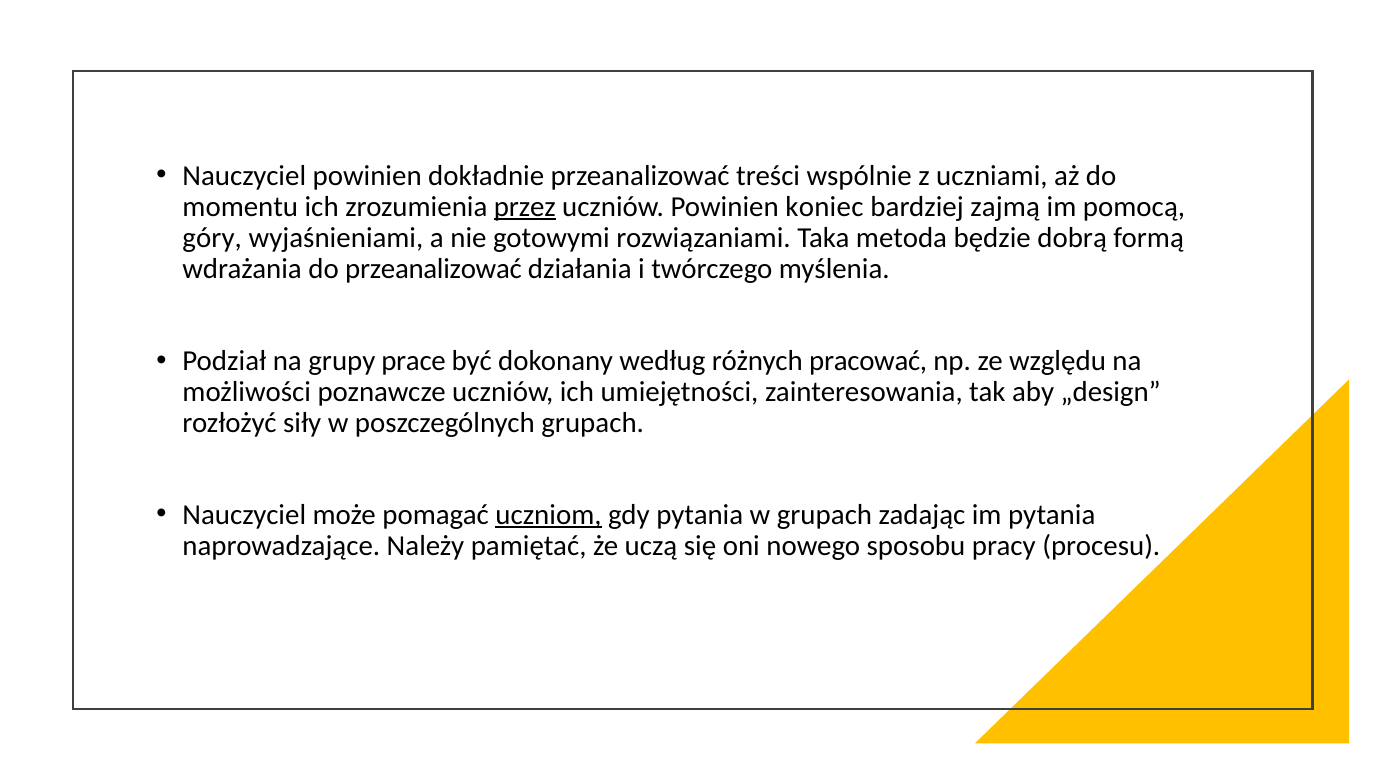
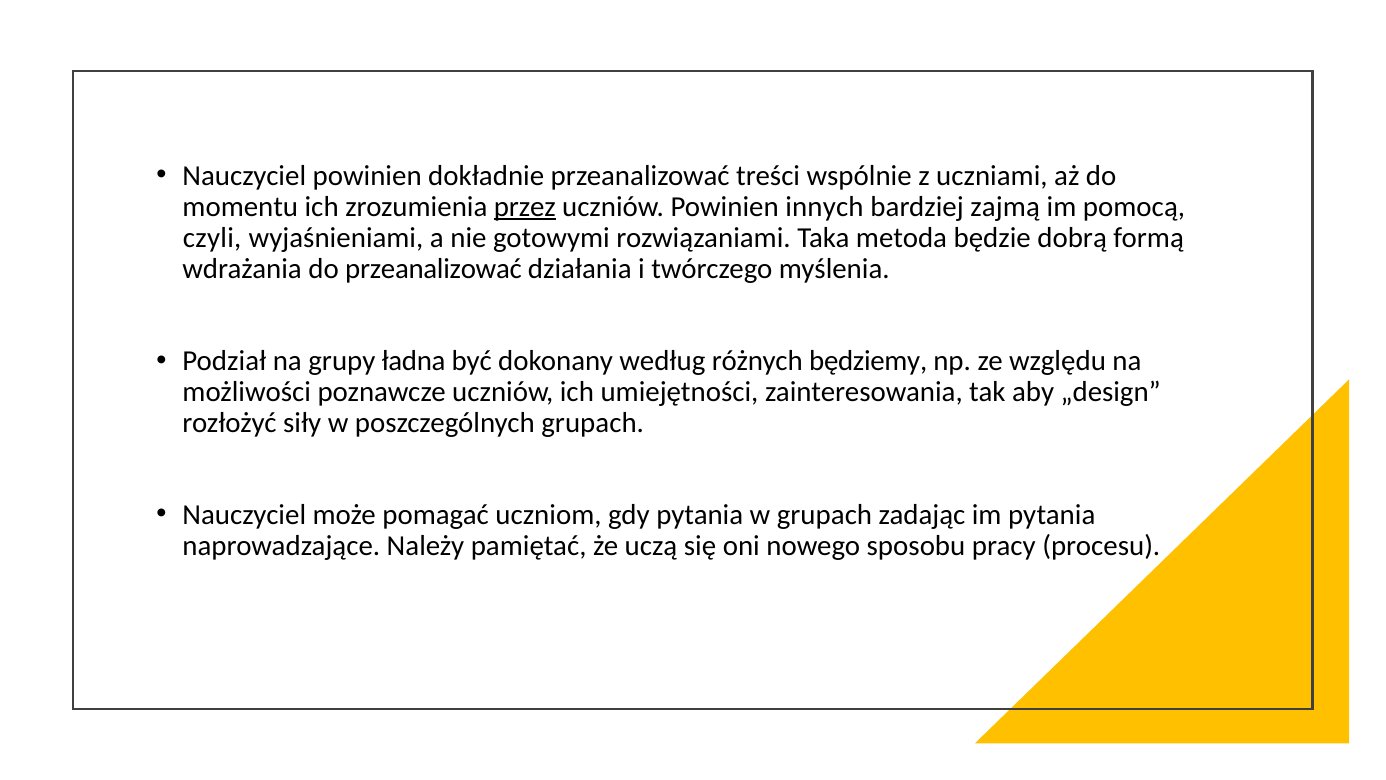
koniec: koniec -> innych
góry: góry -> czyli
prace: prace -> ładna
pracować: pracować -> będziemy
uczniom underline: present -> none
